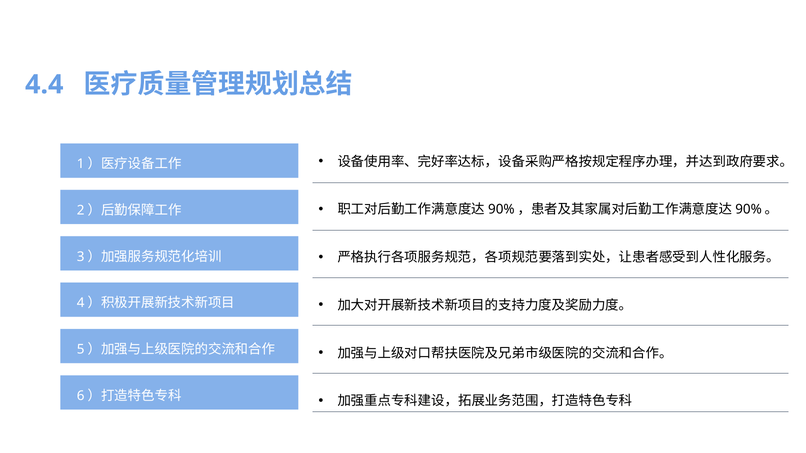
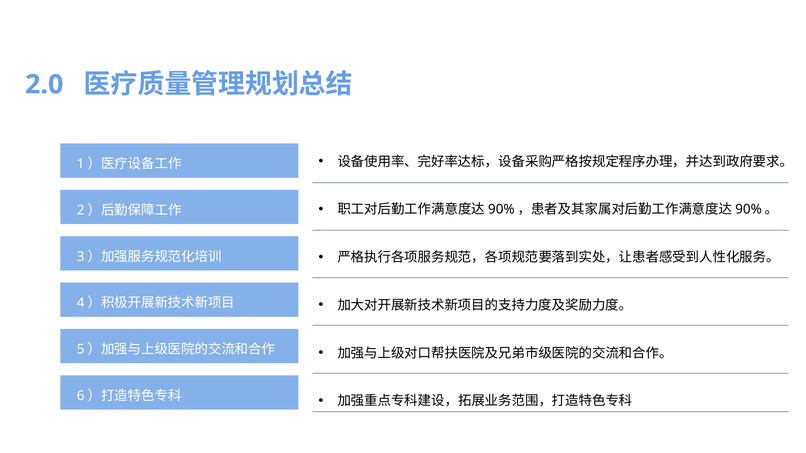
4.4: 4.4 -> 2.0
